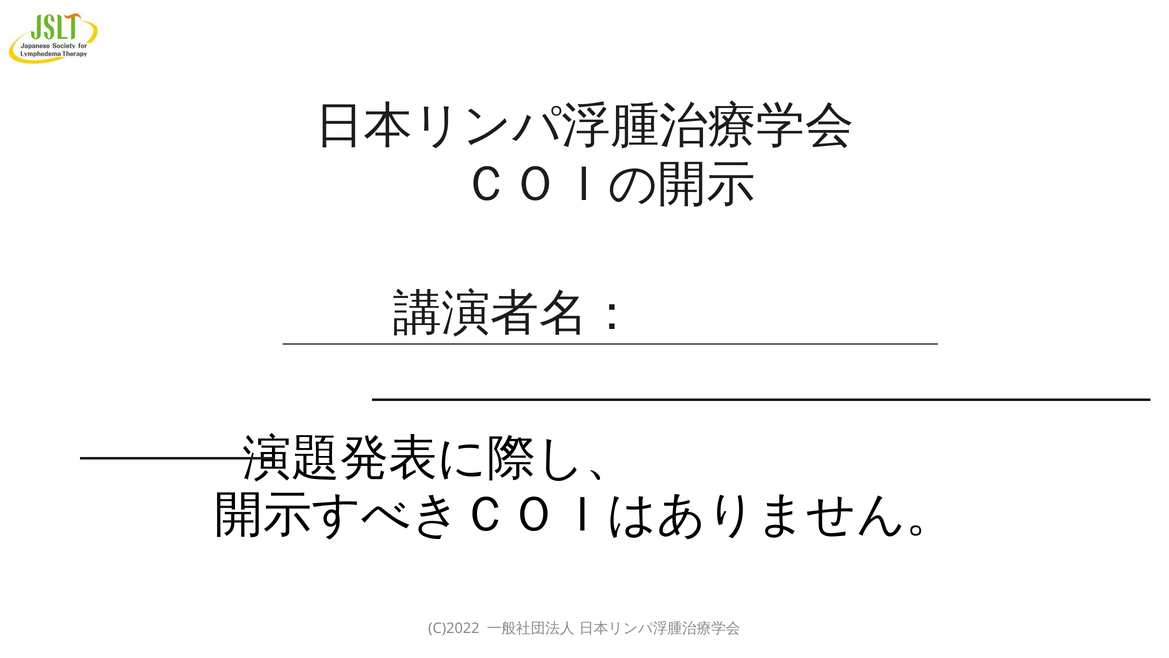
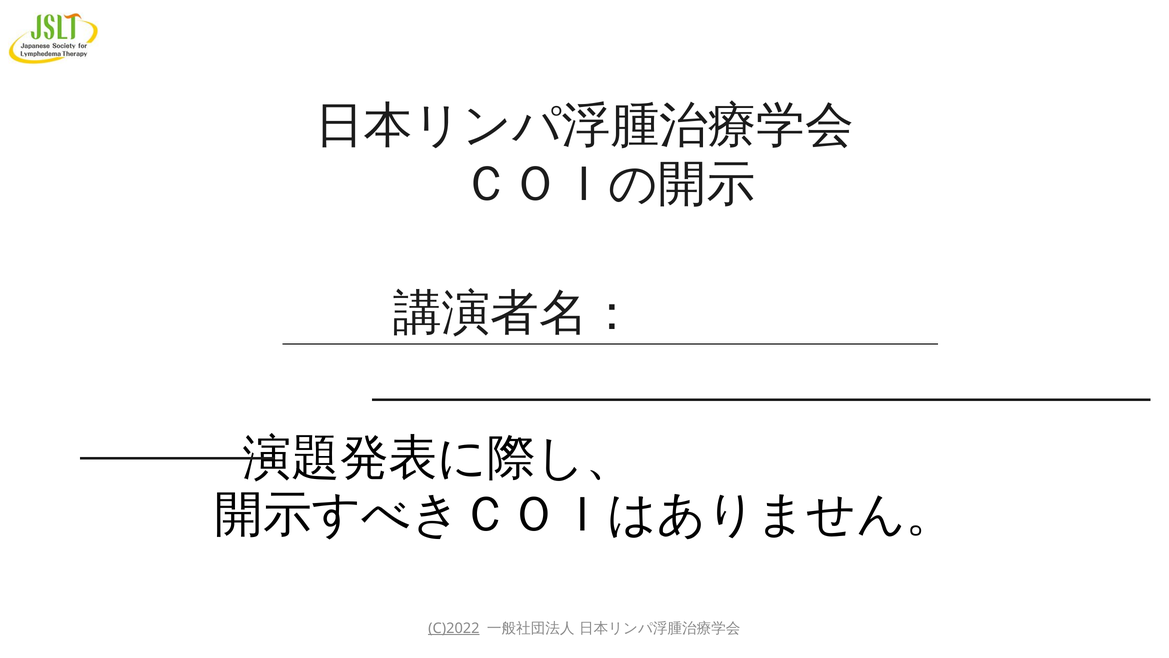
C)2022 underline: none -> present
